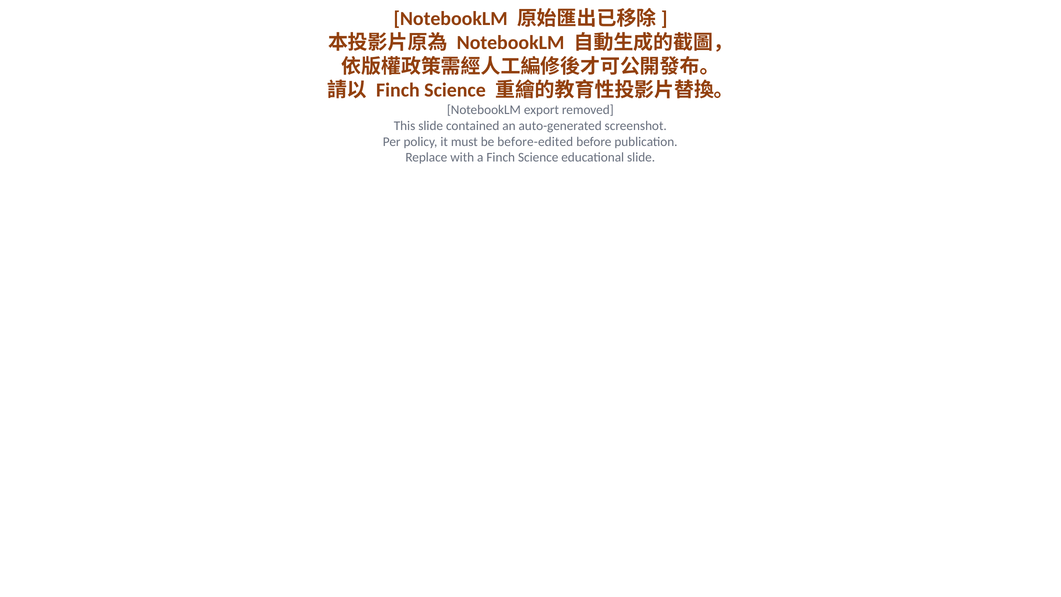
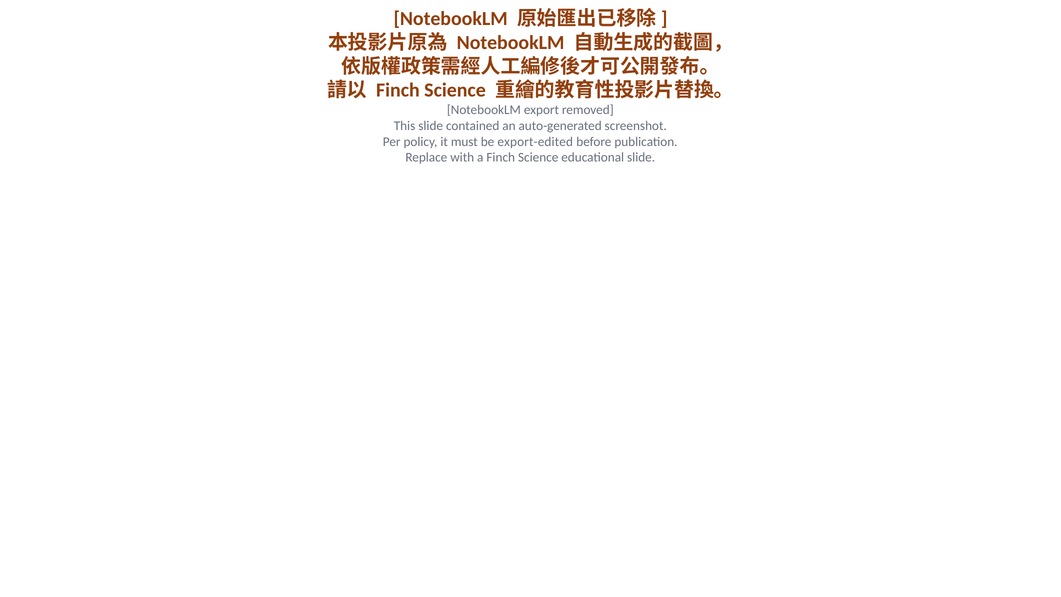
before-edited: before-edited -> export-edited
